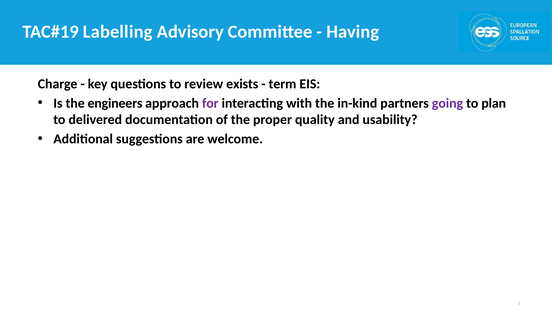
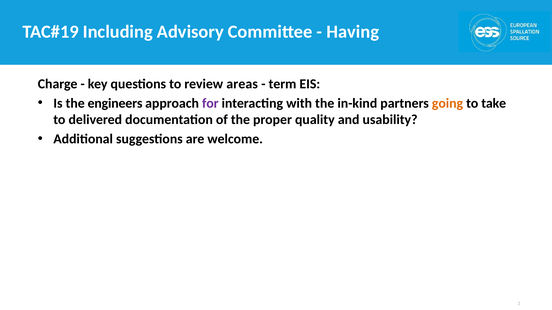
Labelling: Labelling -> Including
exists: exists -> areas
going colour: purple -> orange
plan: plan -> take
